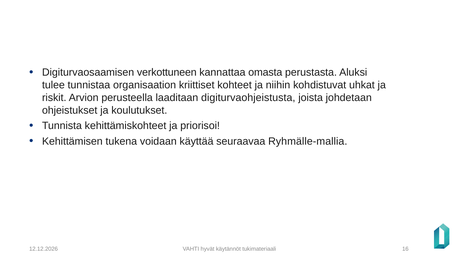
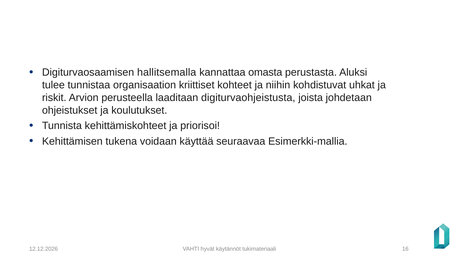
verkottuneen: verkottuneen -> hallitsemalla
Ryhmälle-mallia: Ryhmälle-mallia -> Esimerkki-mallia
